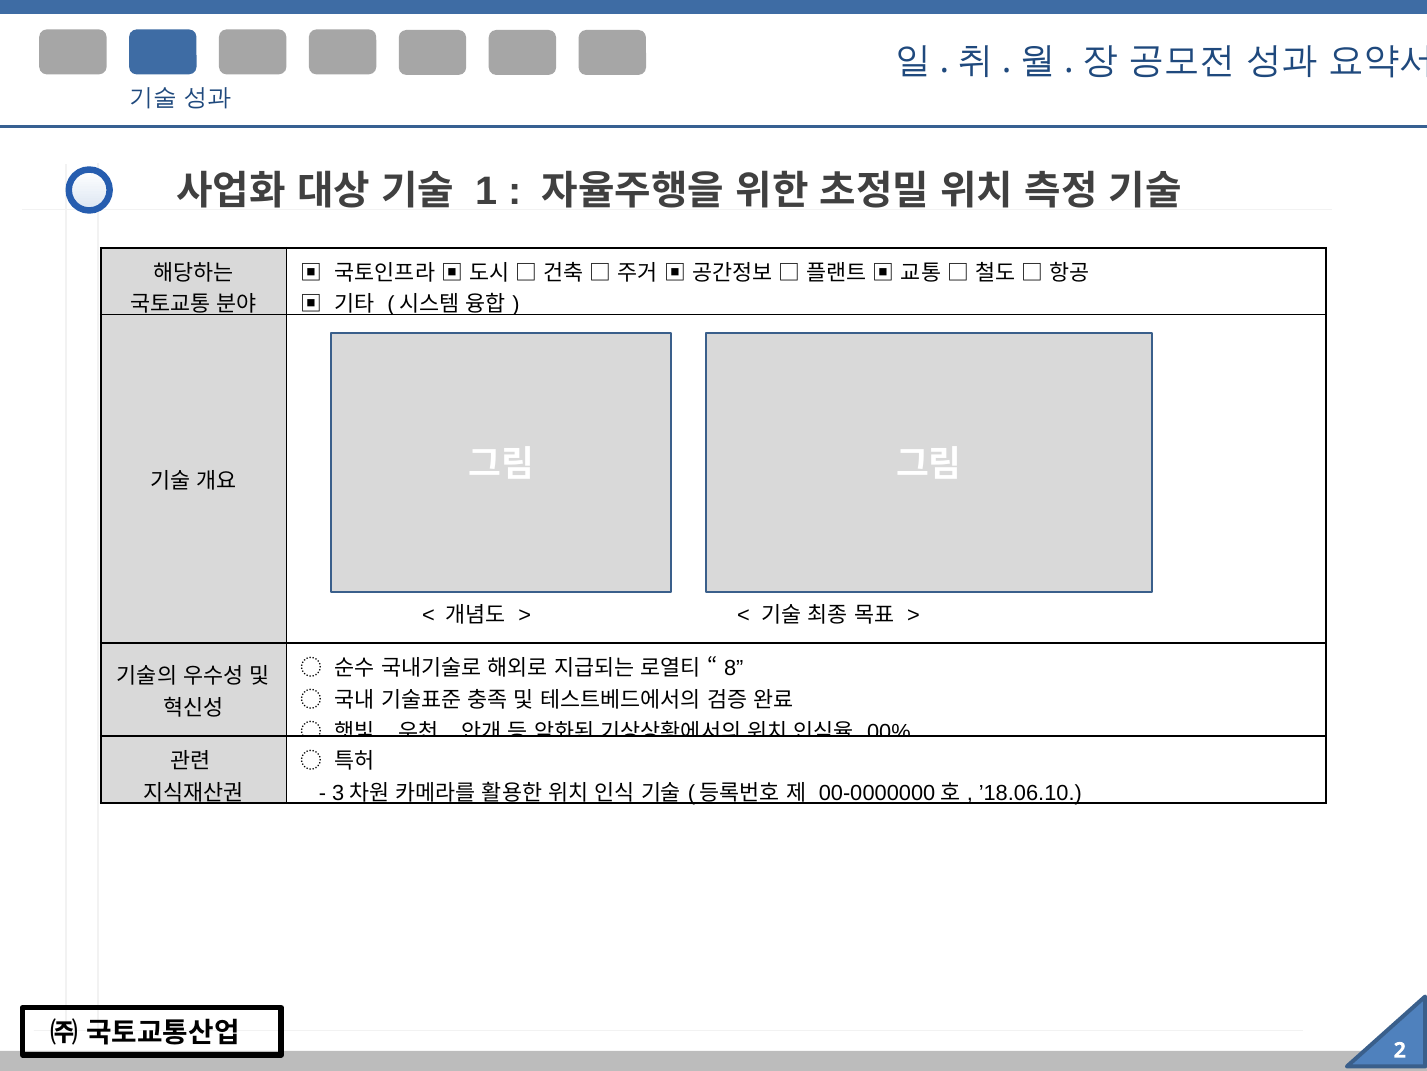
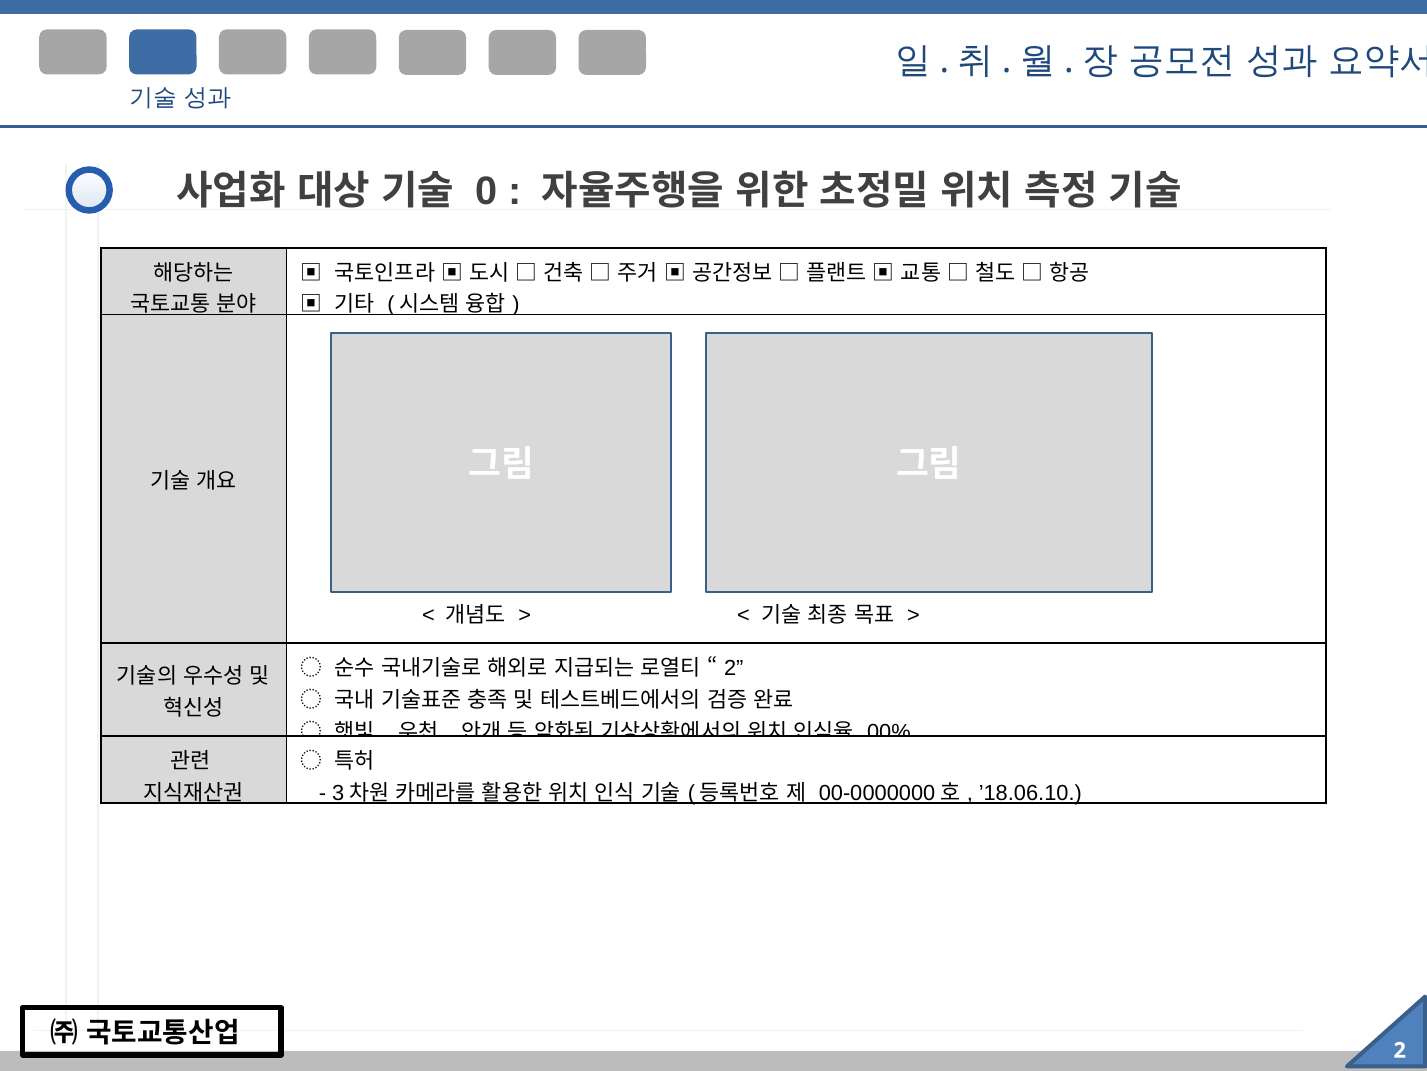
1: 1 -> 0
8 at (734, 668): 8 -> 2
